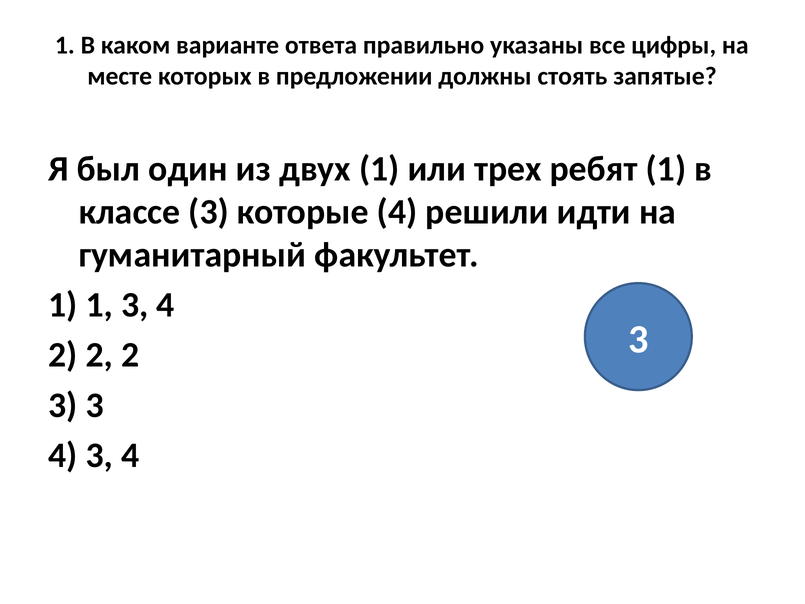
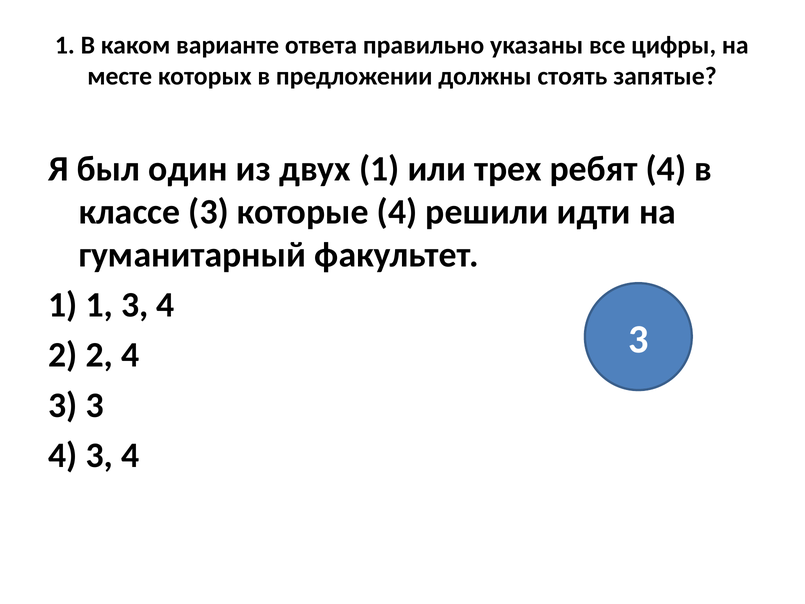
ребят 1: 1 -> 4
2 2 2: 2 -> 4
